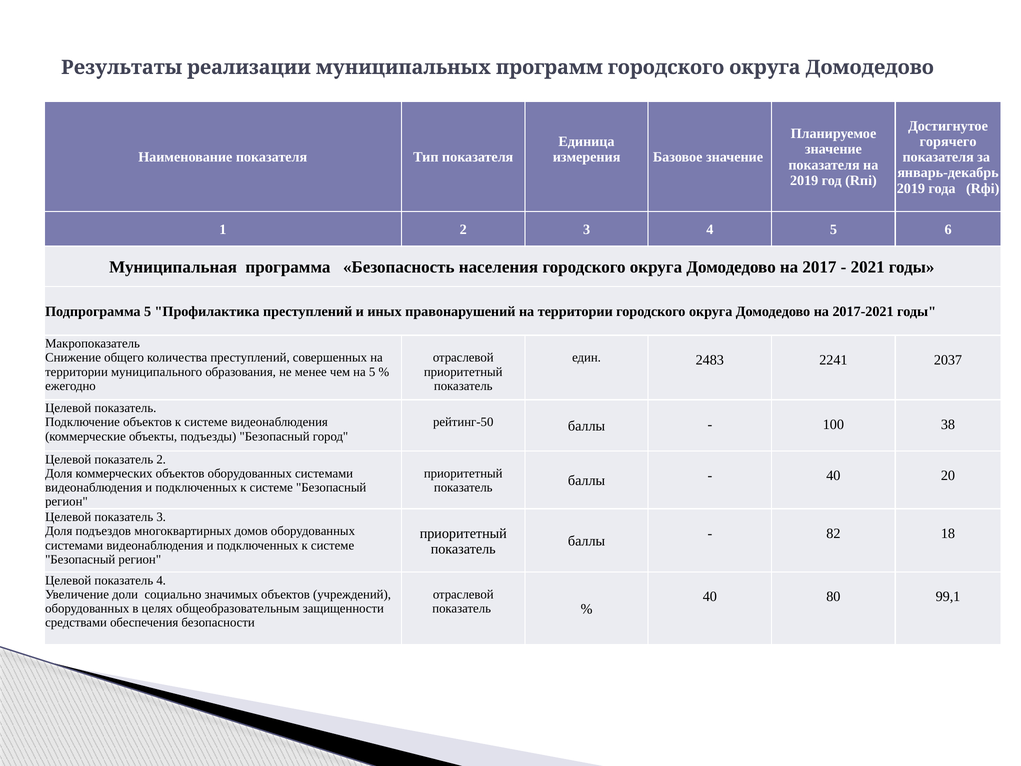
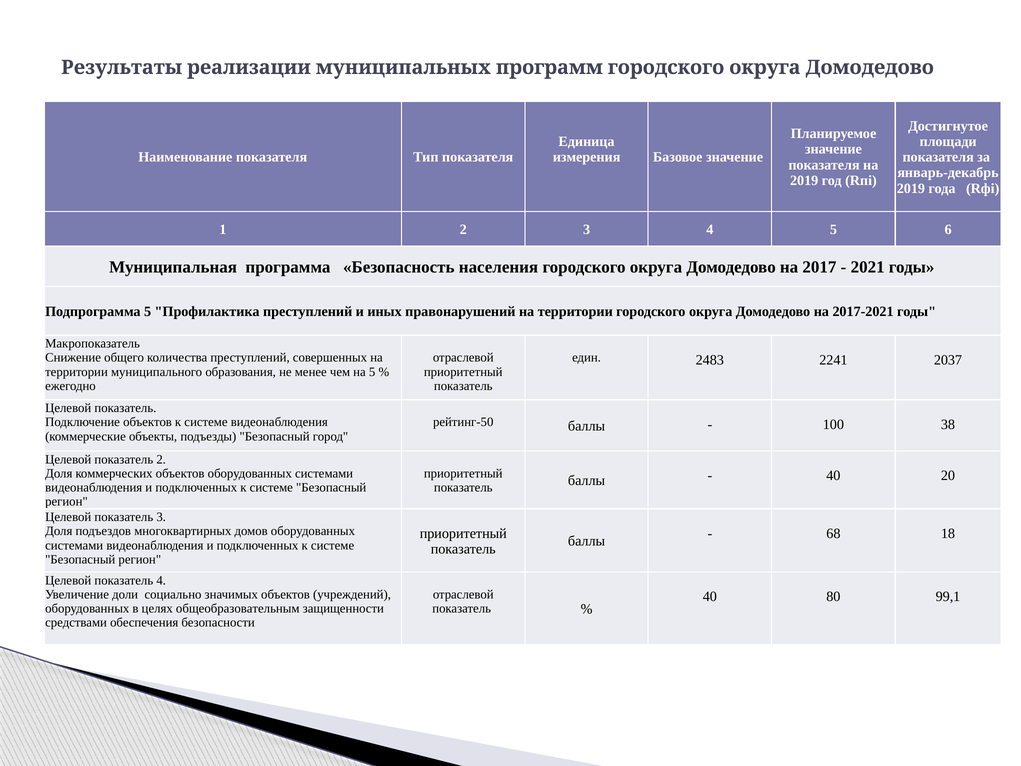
горячего: горячего -> площади
82: 82 -> 68
